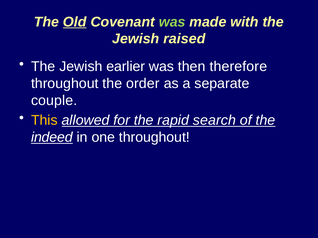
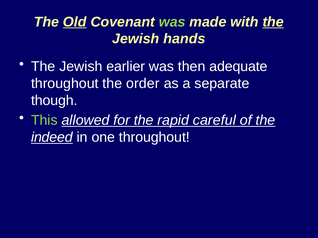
the at (273, 22) underline: none -> present
raised: raised -> hands
therefore: therefore -> adequate
couple: couple -> though
This colour: yellow -> light green
search: search -> careful
